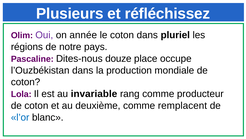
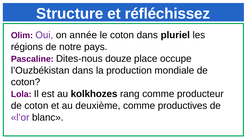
Plusieurs: Plusieurs -> Structure
invariable: invariable -> kolkhozes
remplacent: remplacent -> productives
l’or colour: blue -> purple
